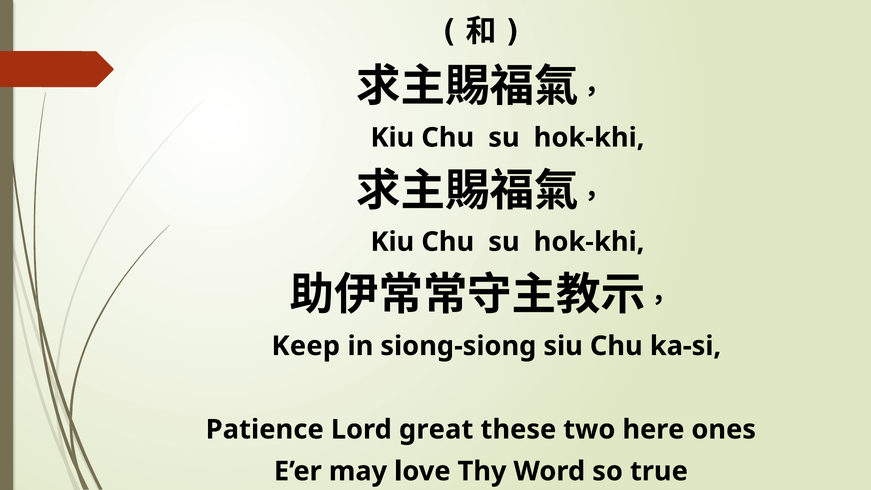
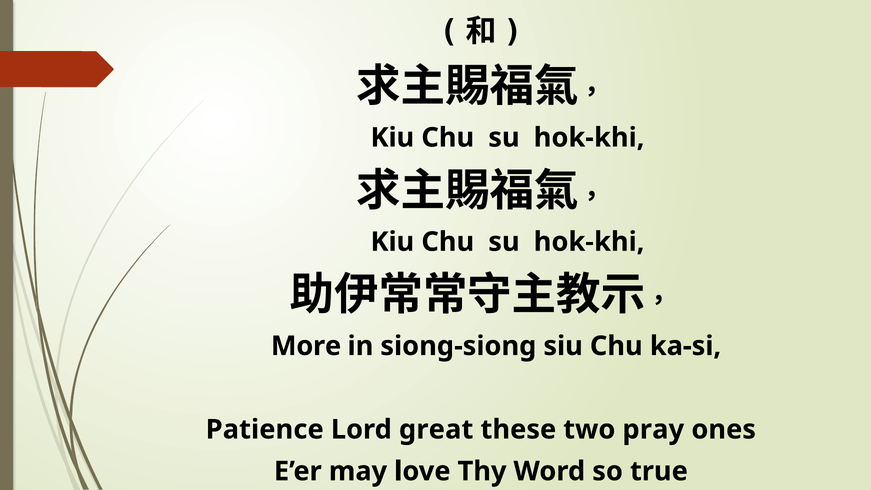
Keep: Keep -> More
here: here -> pray
